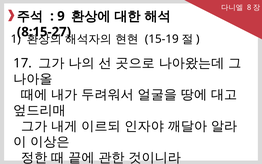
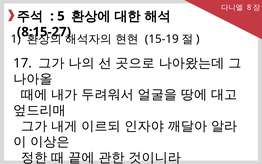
9: 9 -> 5
